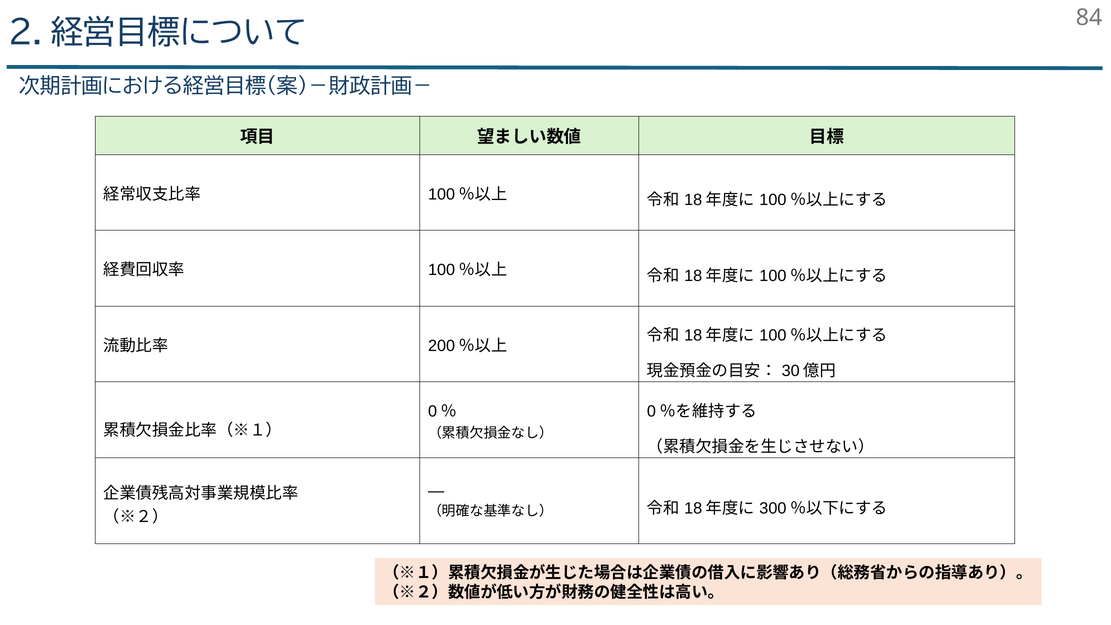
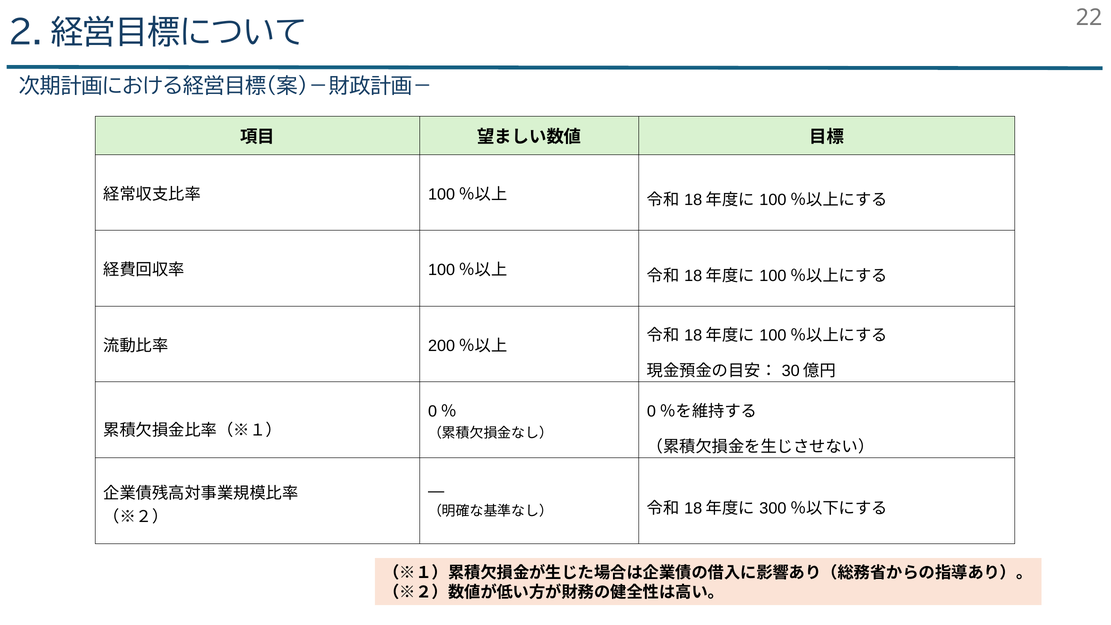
84: 84 -> 22
